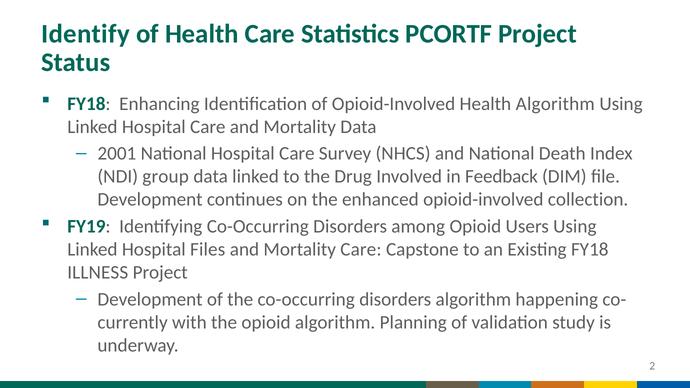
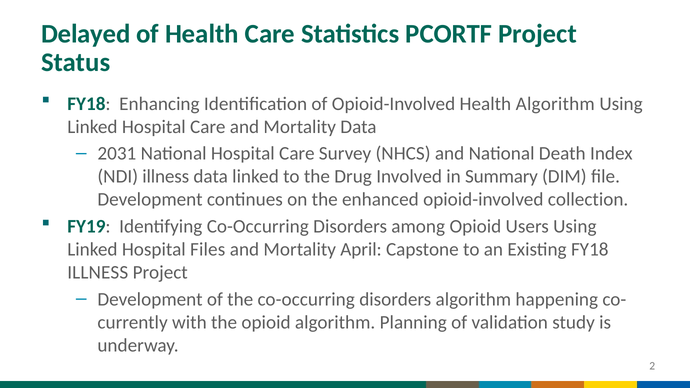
Identify: Identify -> Delayed
2001: 2001 -> 2031
NDI group: group -> illness
Feedback: Feedback -> Summary
Mortality Care: Care -> April
